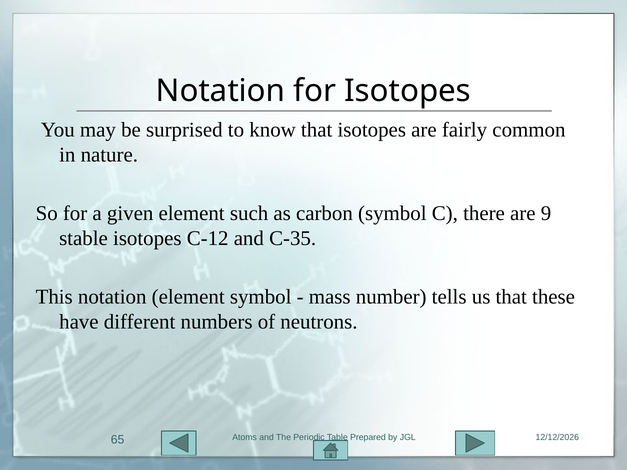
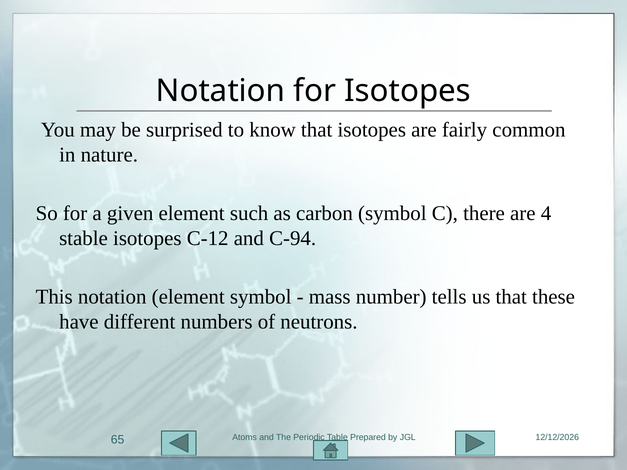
9: 9 -> 4
C-35: C-35 -> C-94
